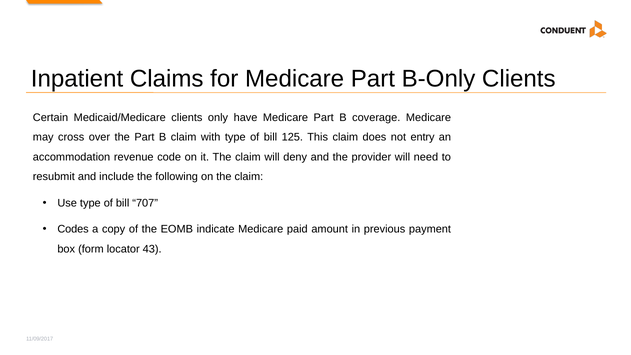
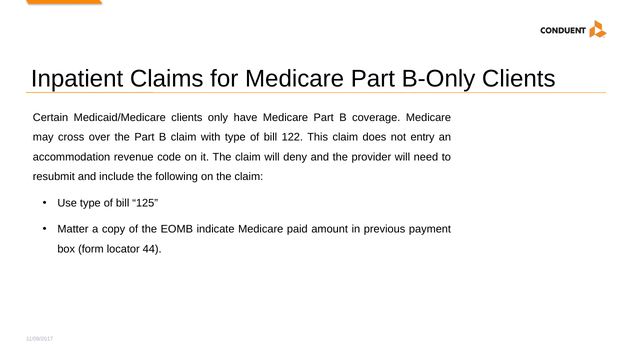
125: 125 -> 122
707: 707 -> 125
Codes: Codes -> Matter
43: 43 -> 44
